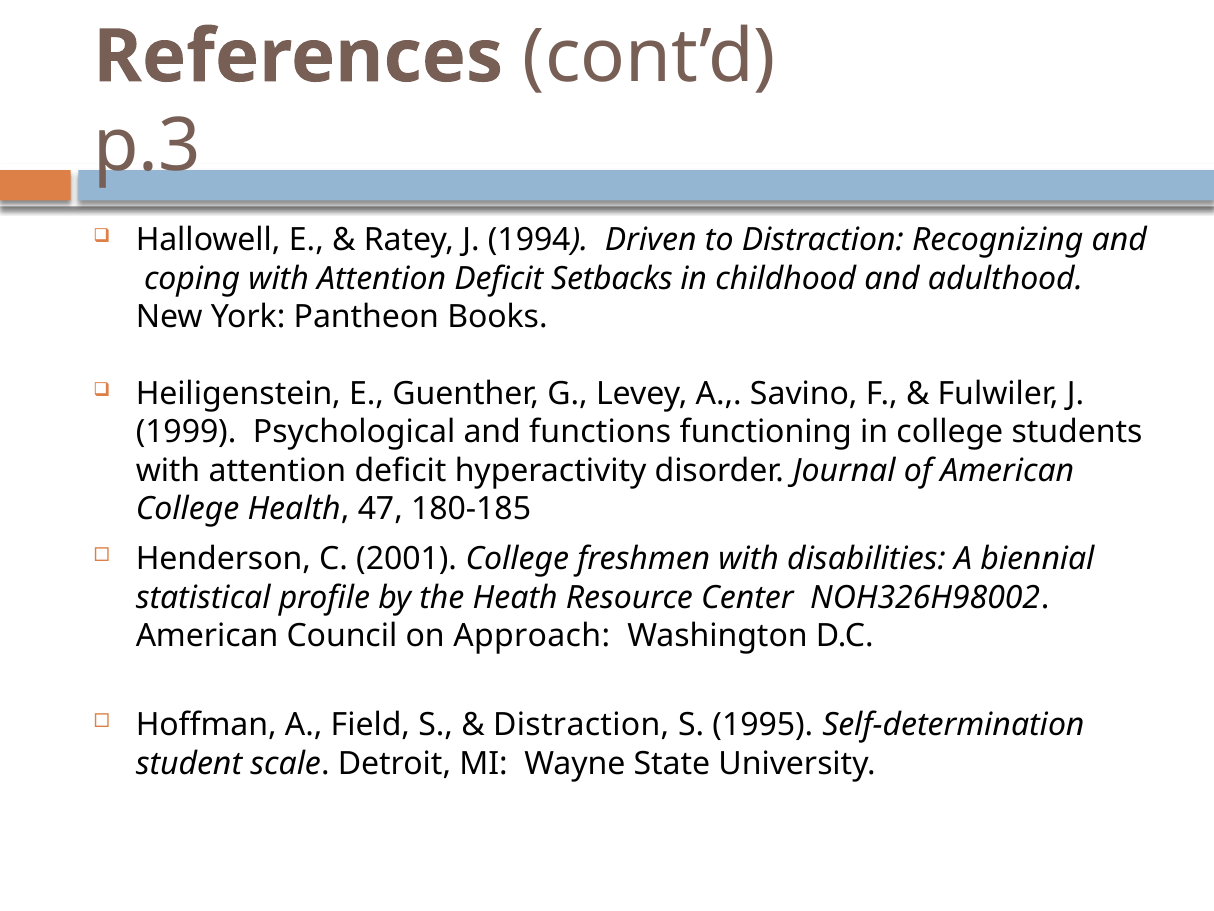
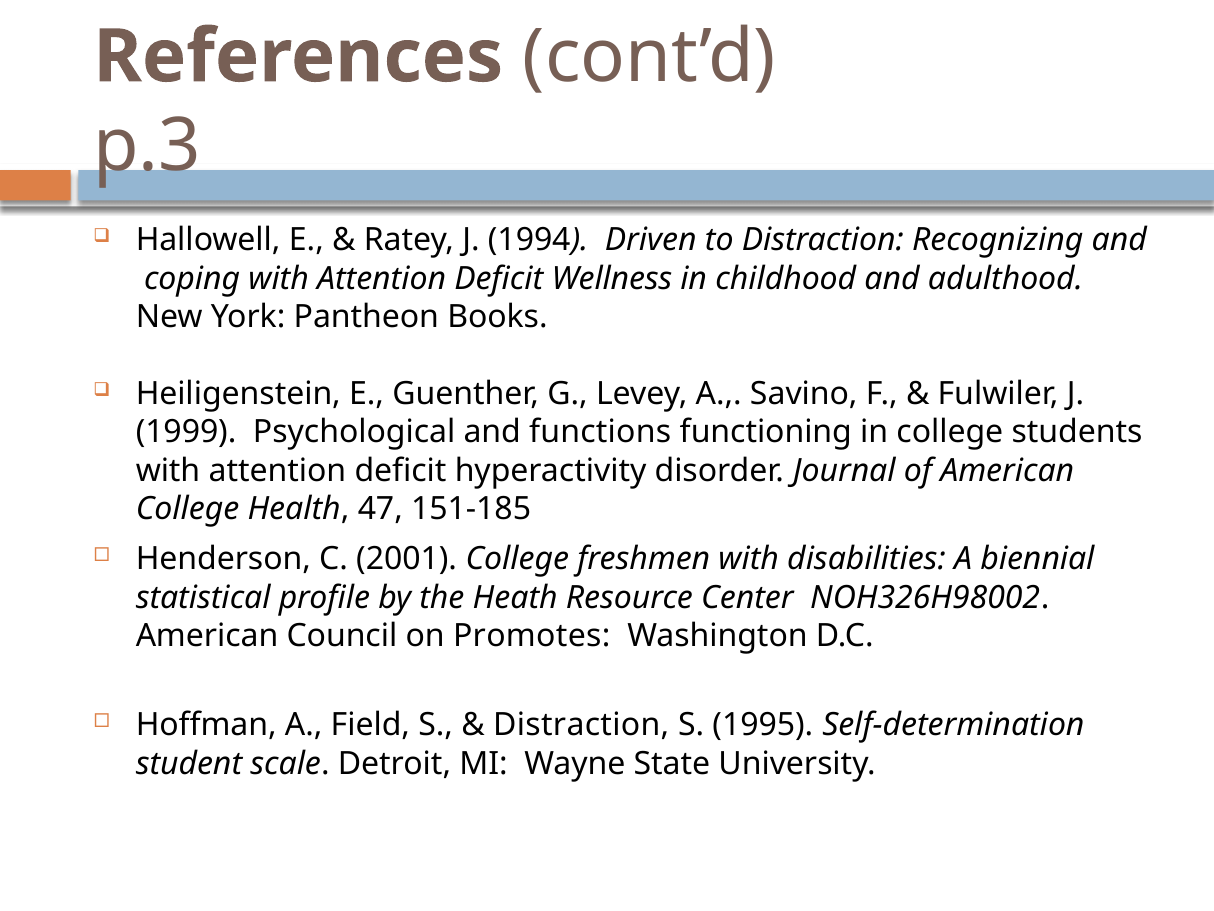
Setbacks: Setbacks -> Wellness
180-185: 180-185 -> 151-185
Approach: Approach -> Promotes
